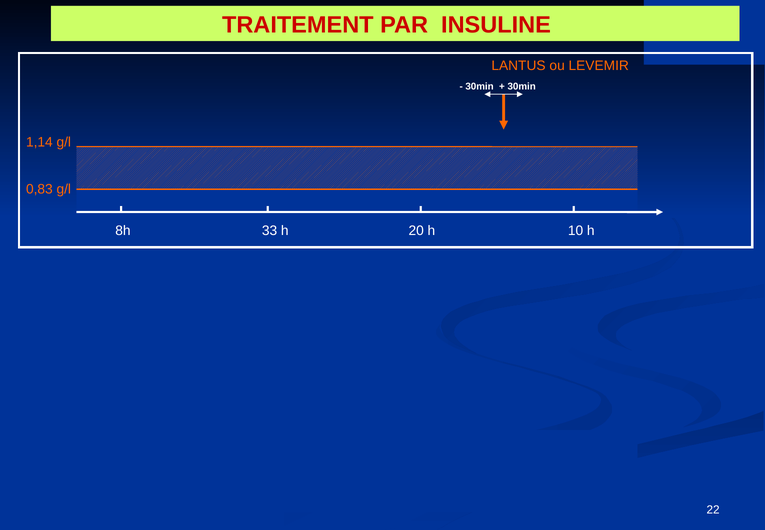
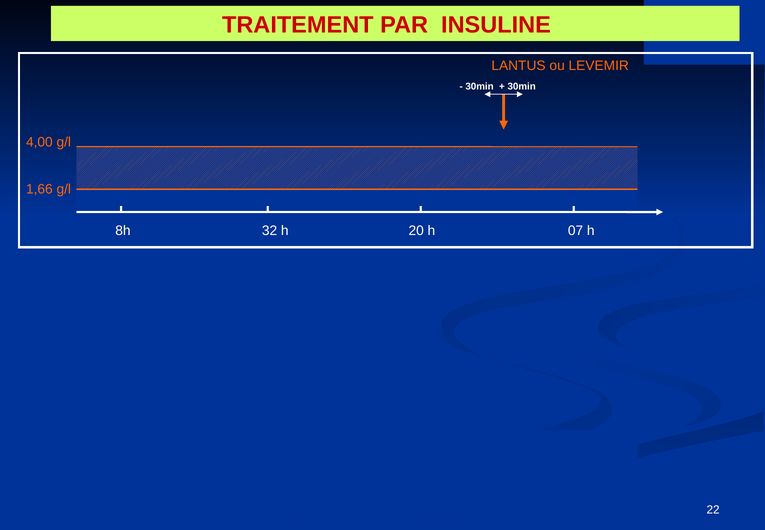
1,14: 1,14 -> 4,00
0,83: 0,83 -> 1,66
33: 33 -> 32
10: 10 -> 07
